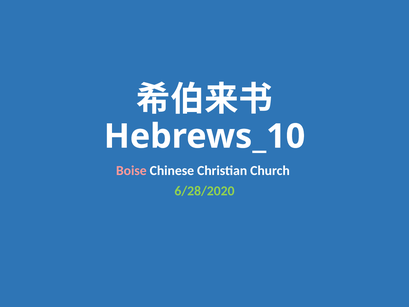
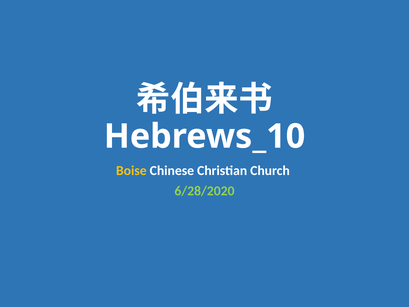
Boise colour: pink -> yellow
